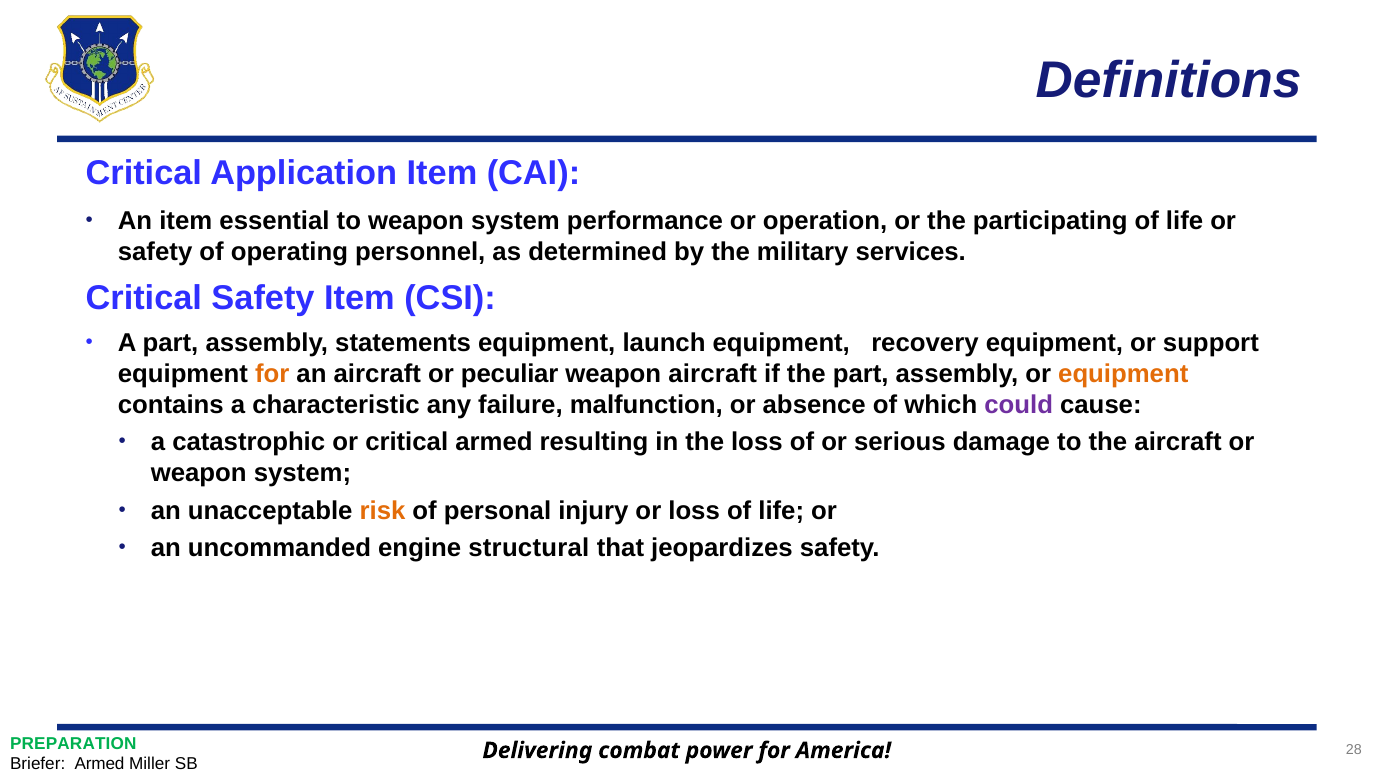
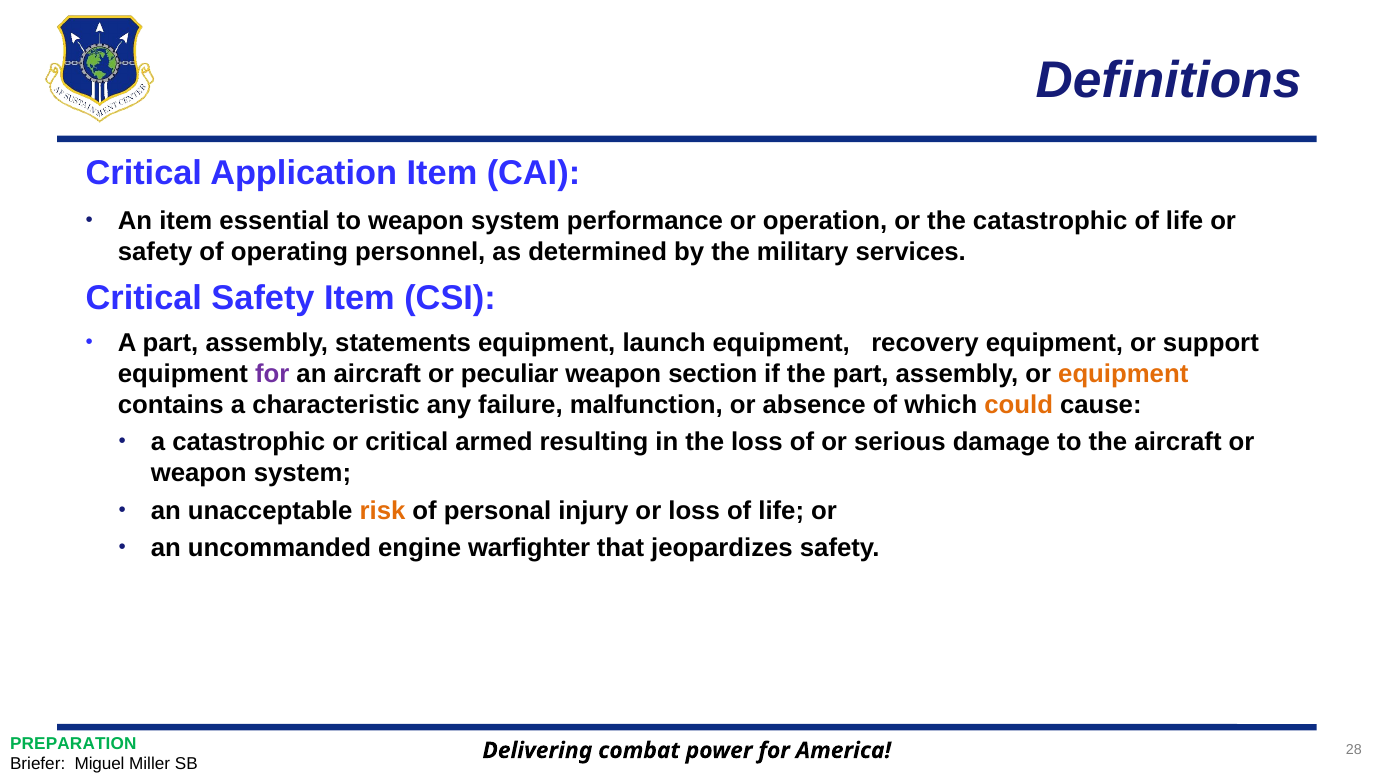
the participating: participating -> catastrophic
for at (272, 374) colour: orange -> purple
weapon aircraft: aircraft -> section
could colour: purple -> orange
structural: structural -> warfighter
Briefer Armed: Armed -> Miguel
